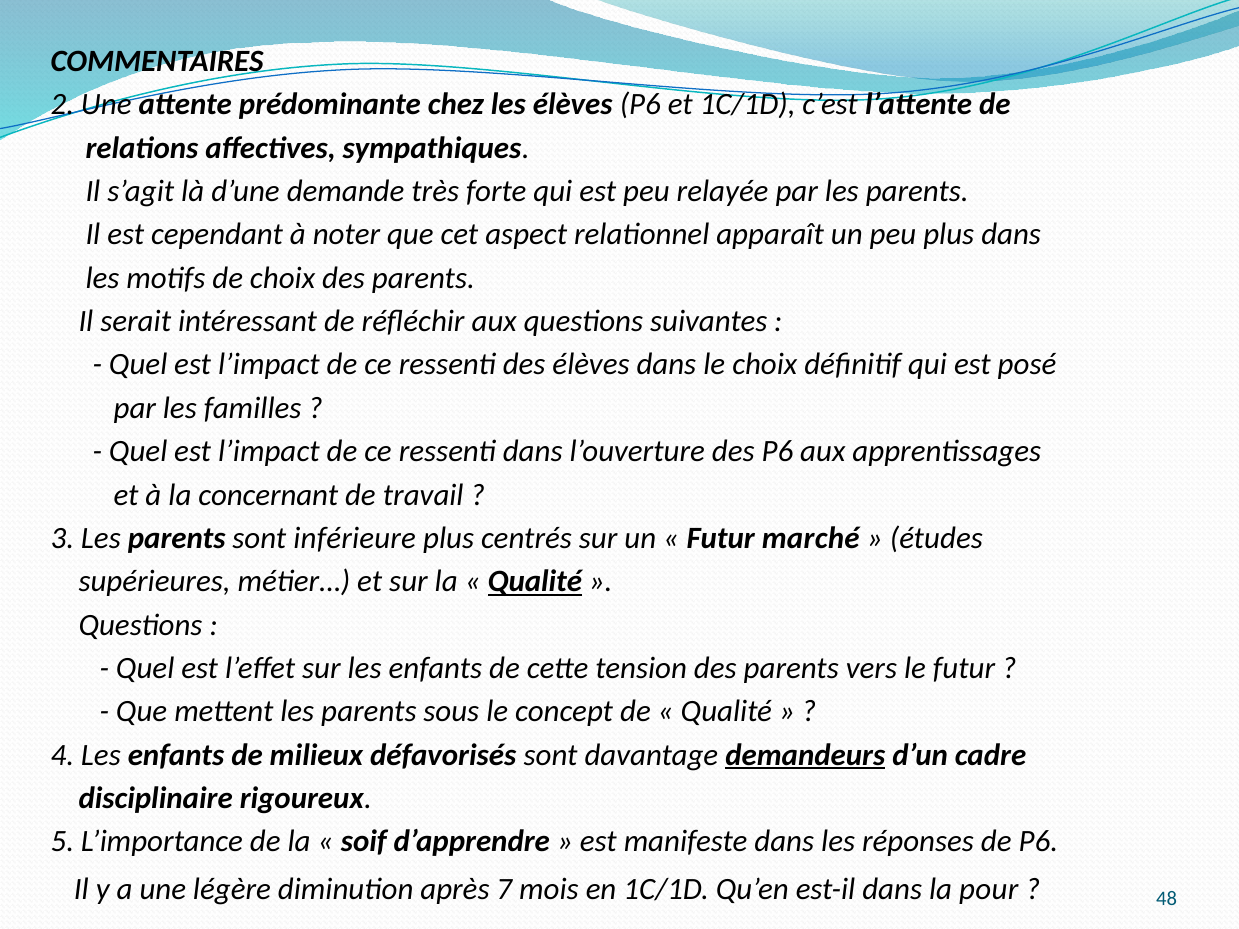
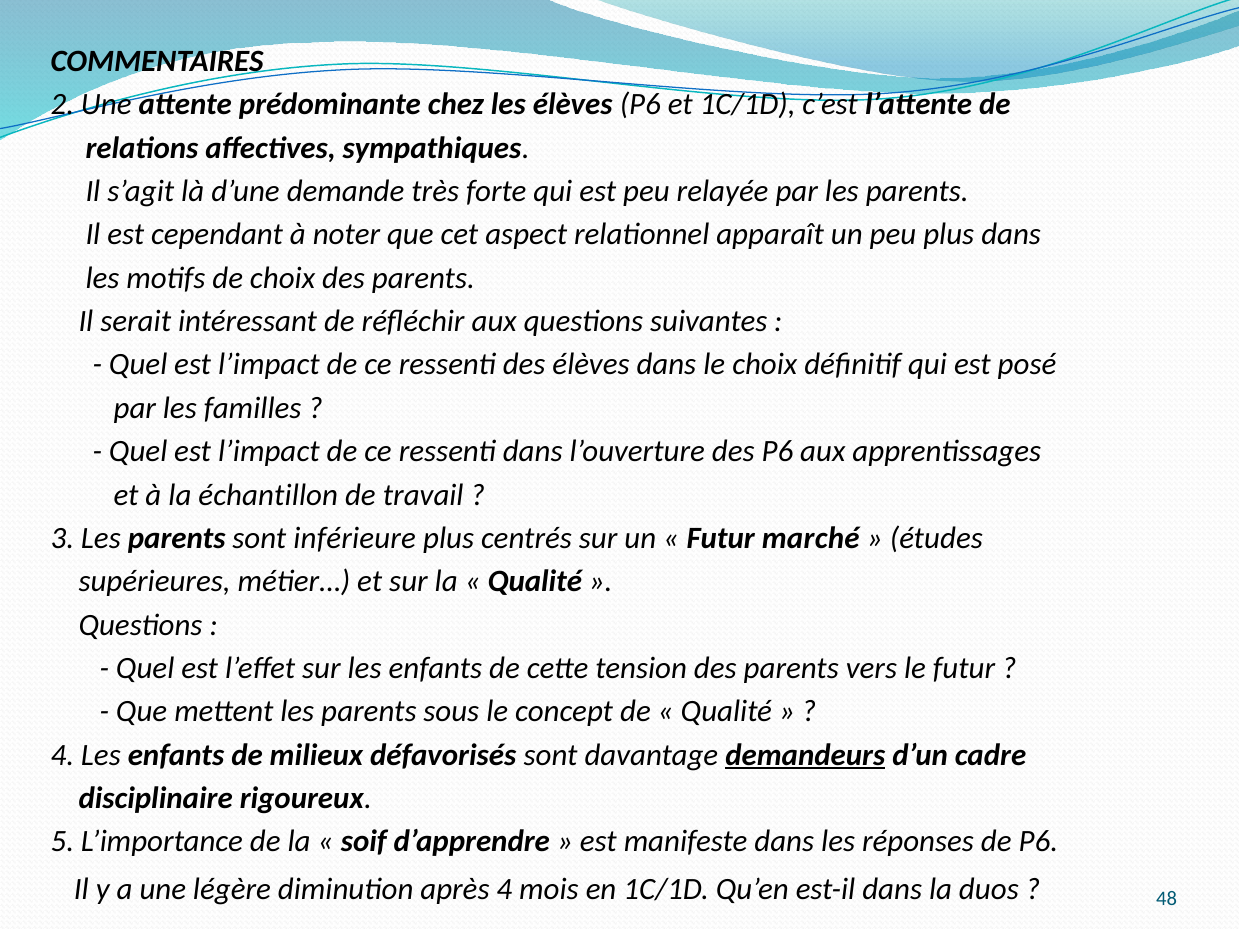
concernant: concernant -> échantillon
Qualité at (535, 582) underline: present -> none
après 7: 7 -> 4
pour: pour -> duos
